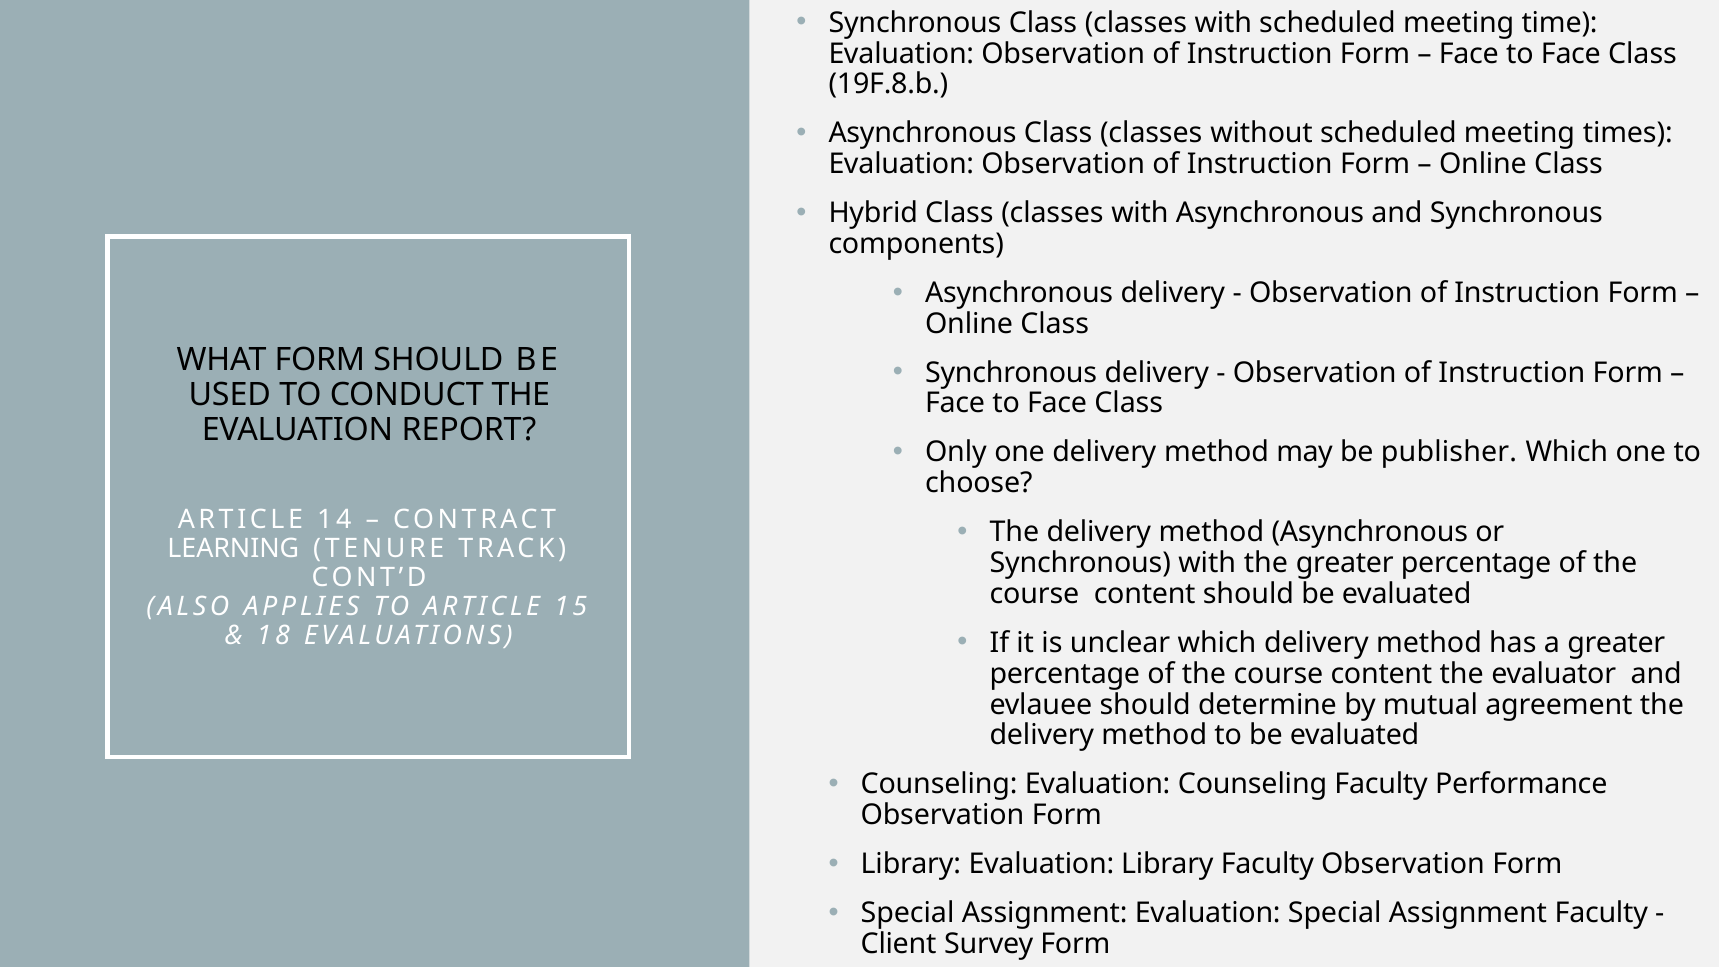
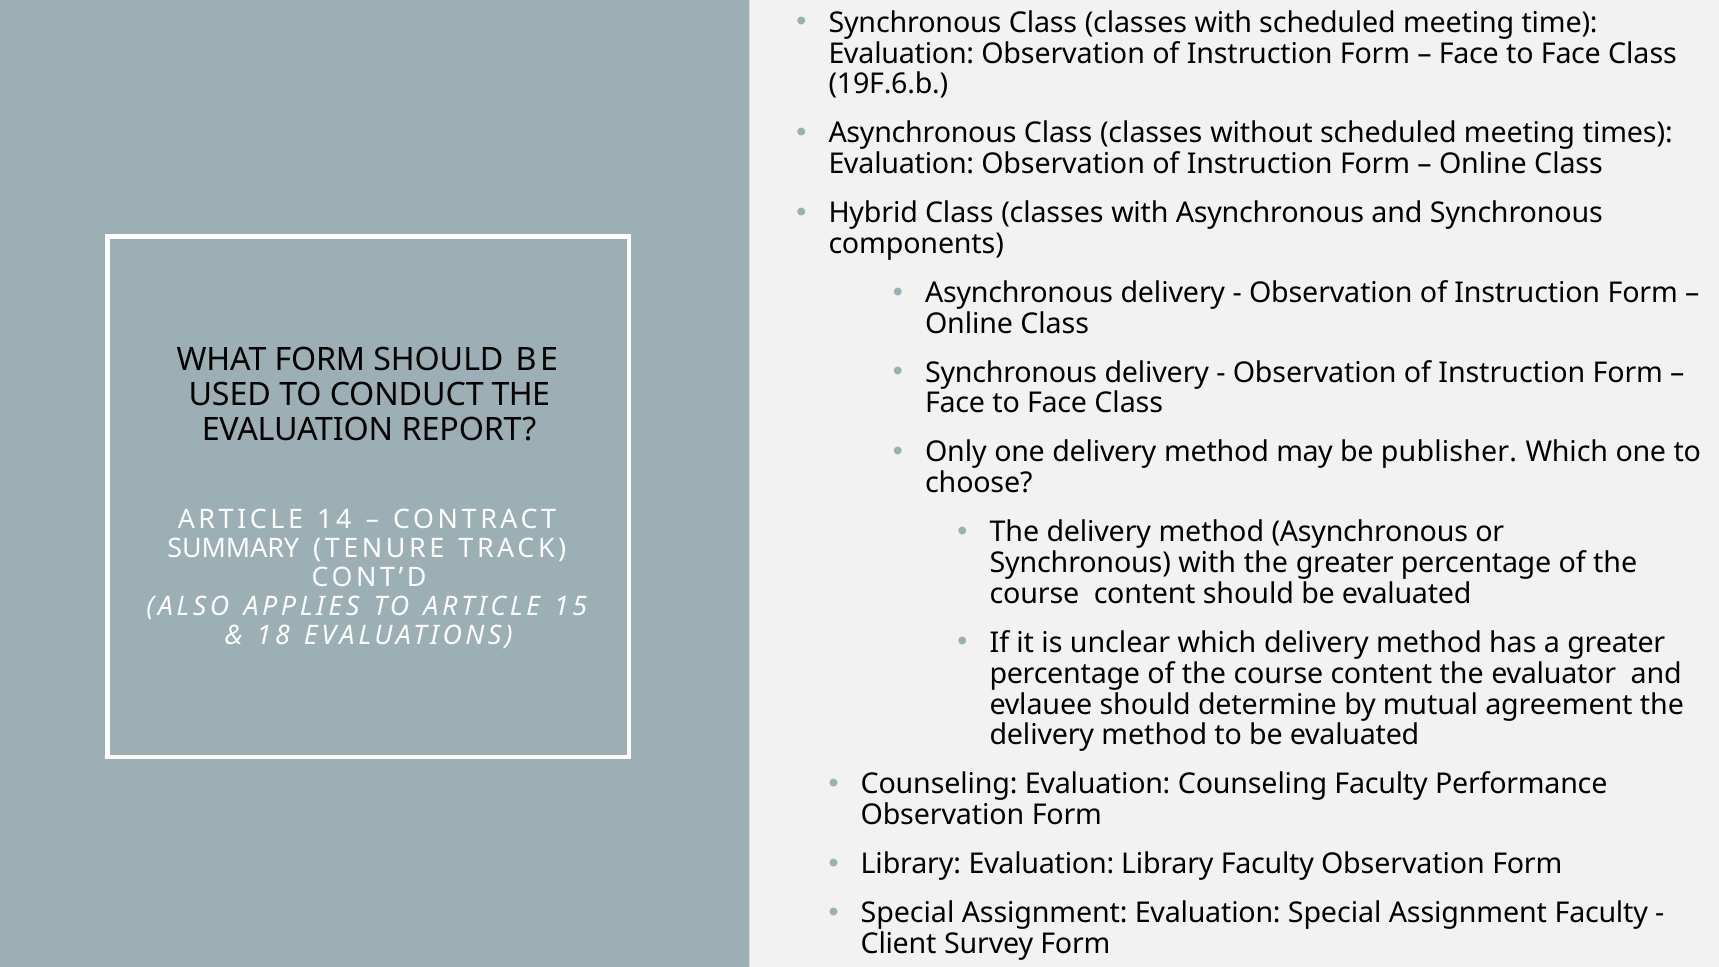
19F.8.b: 19F.8.b -> 19F.6.b
LEARNING: LEARNING -> SUMMARY
